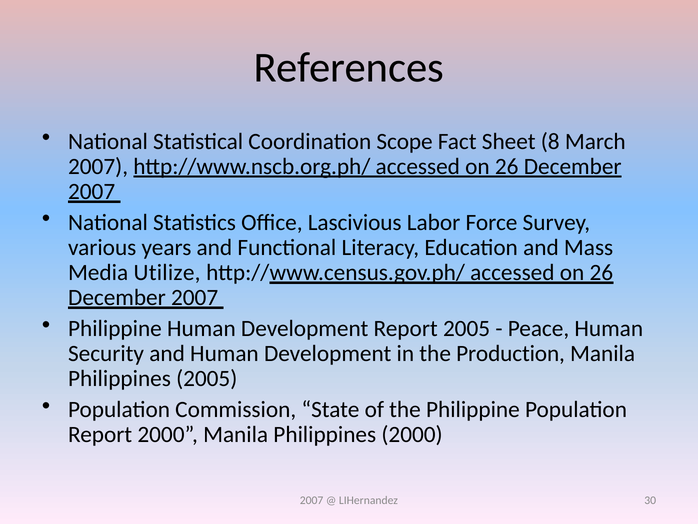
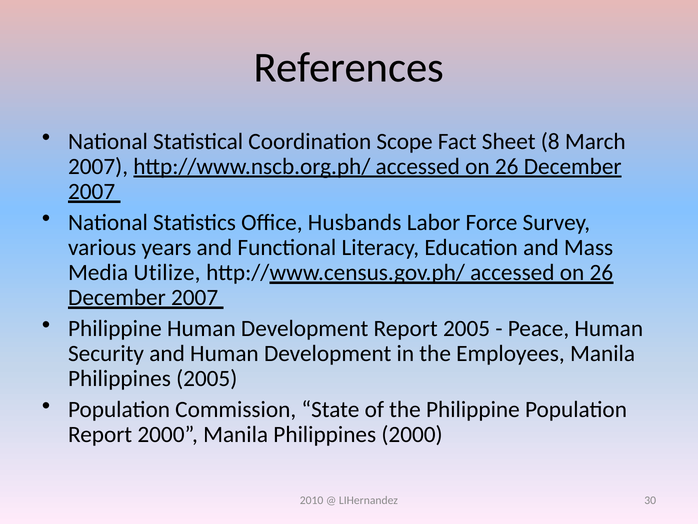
Lascivious: Lascivious -> Husbands
Production: Production -> Employees
2007 at (312, 500): 2007 -> 2010
